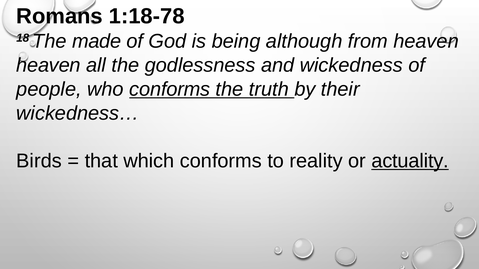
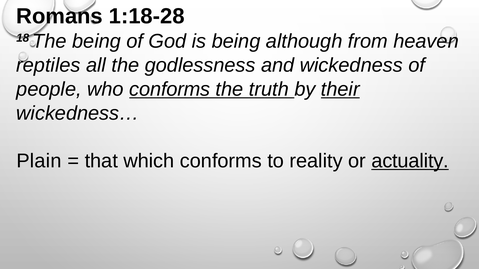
1:18-78: 1:18-78 -> 1:18-28
The made: made -> being
heaven at (48, 65): heaven -> reptiles
their underline: none -> present
Birds: Birds -> Plain
